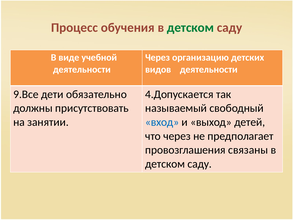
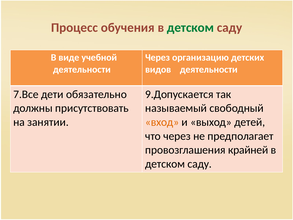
9.Все: 9.Все -> 7.Все
4.Допускается: 4.Допускается -> 9.Допускается
вход colour: blue -> orange
связаны: связаны -> крайней
